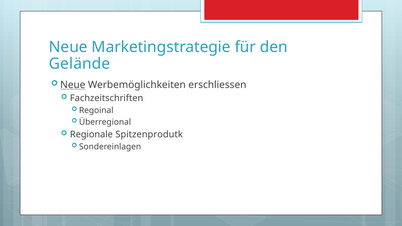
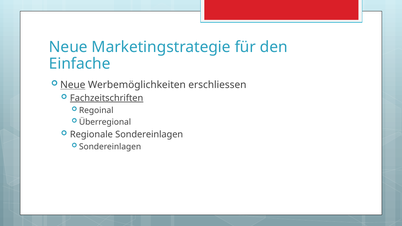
Gelände: Gelände -> Einfache
Fachzeitschriften underline: none -> present
Regionale Spitzenprodutk: Spitzenprodutk -> Sondereinlagen
